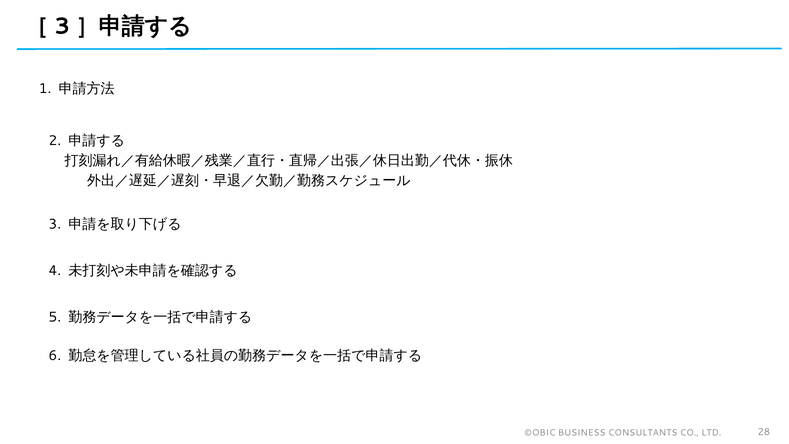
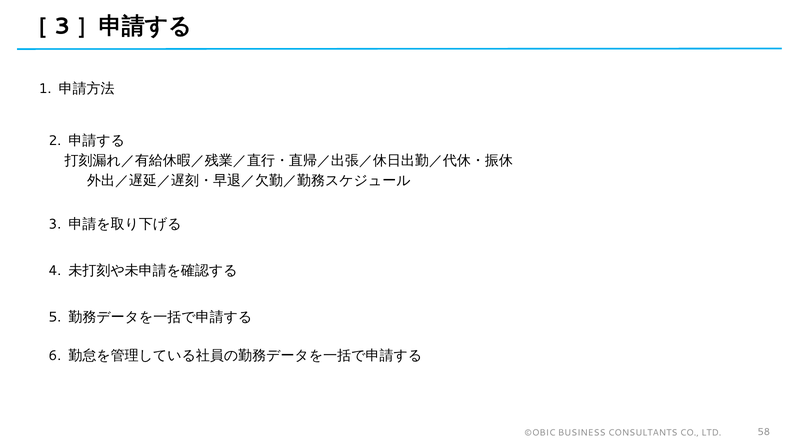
28: 28 -> 58
